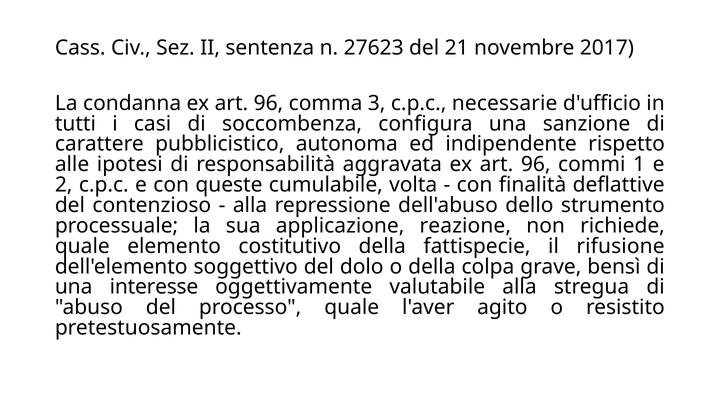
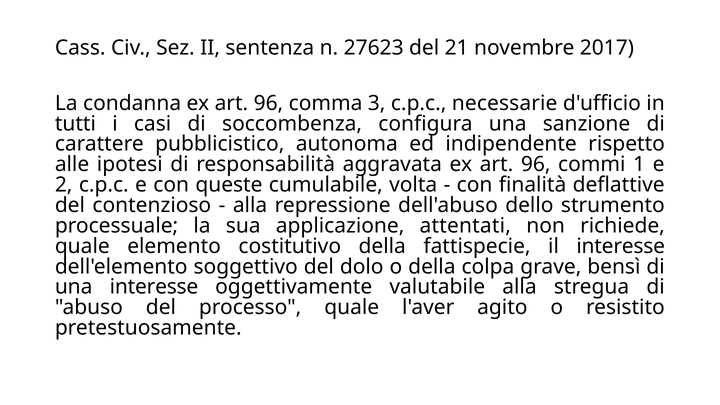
reazione: reazione -> attentati
il rifusione: rifusione -> interesse
